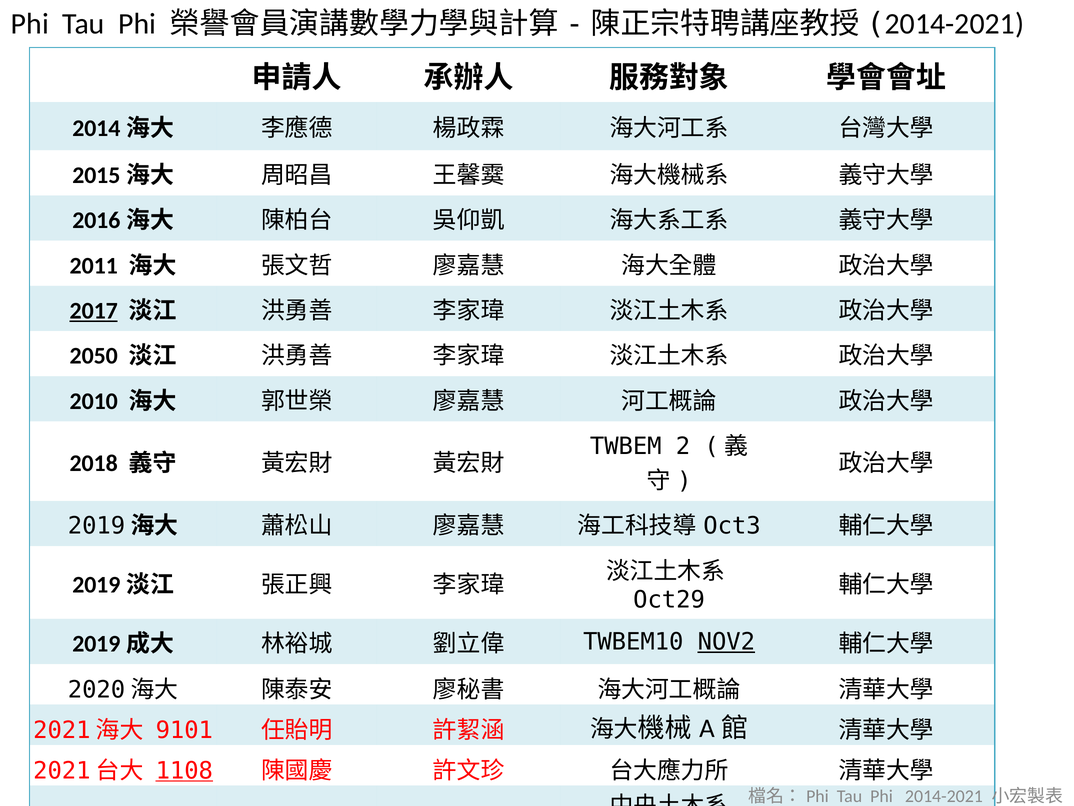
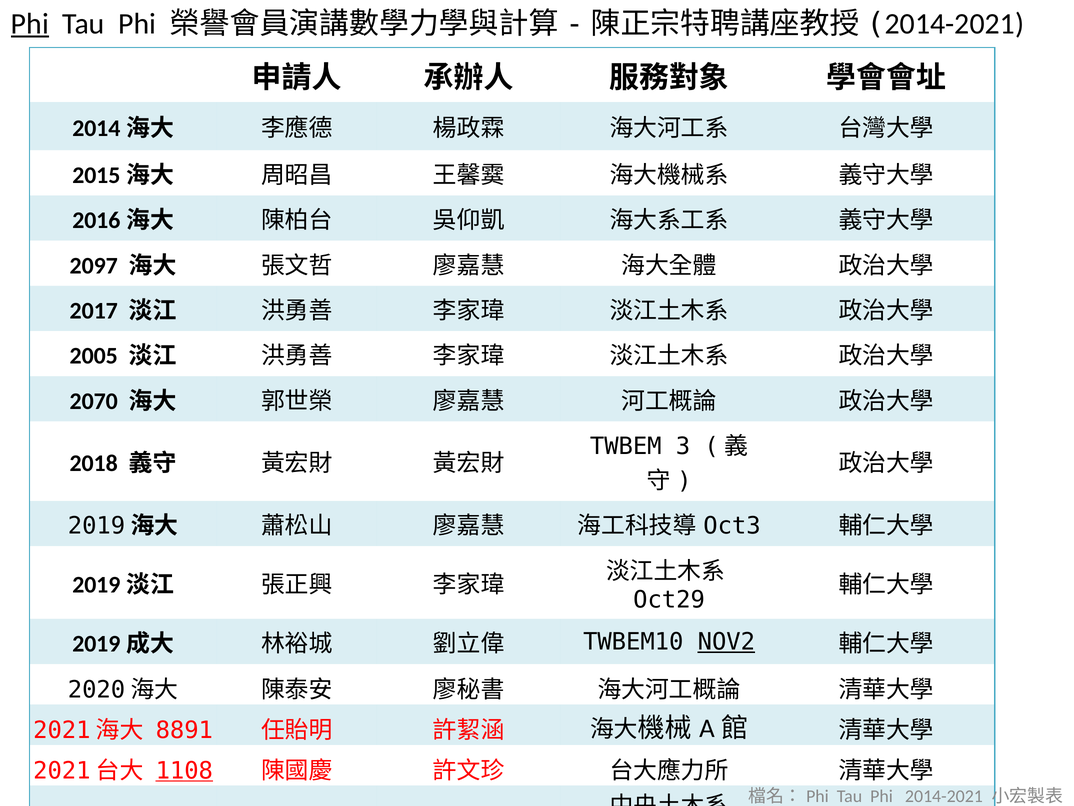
Phi at (30, 24) underline: none -> present
2011: 2011 -> 2097
2017 underline: present -> none
2050: 2050 -> 2005
2010: 2010 -> 2070
2: 2 -> 3
9101: 9101 -> 8891
